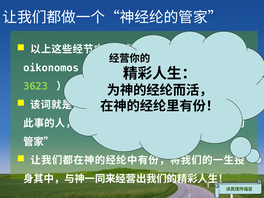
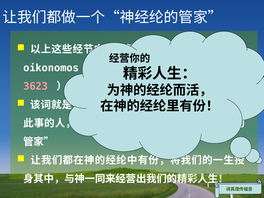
3623 colour: light green -> pink
